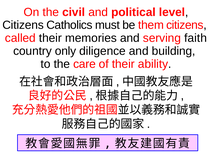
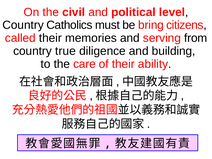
Citizens at (23, 25): Citizens -> Country
them: them -> bring
faith: faith -> from
only: only -> true
